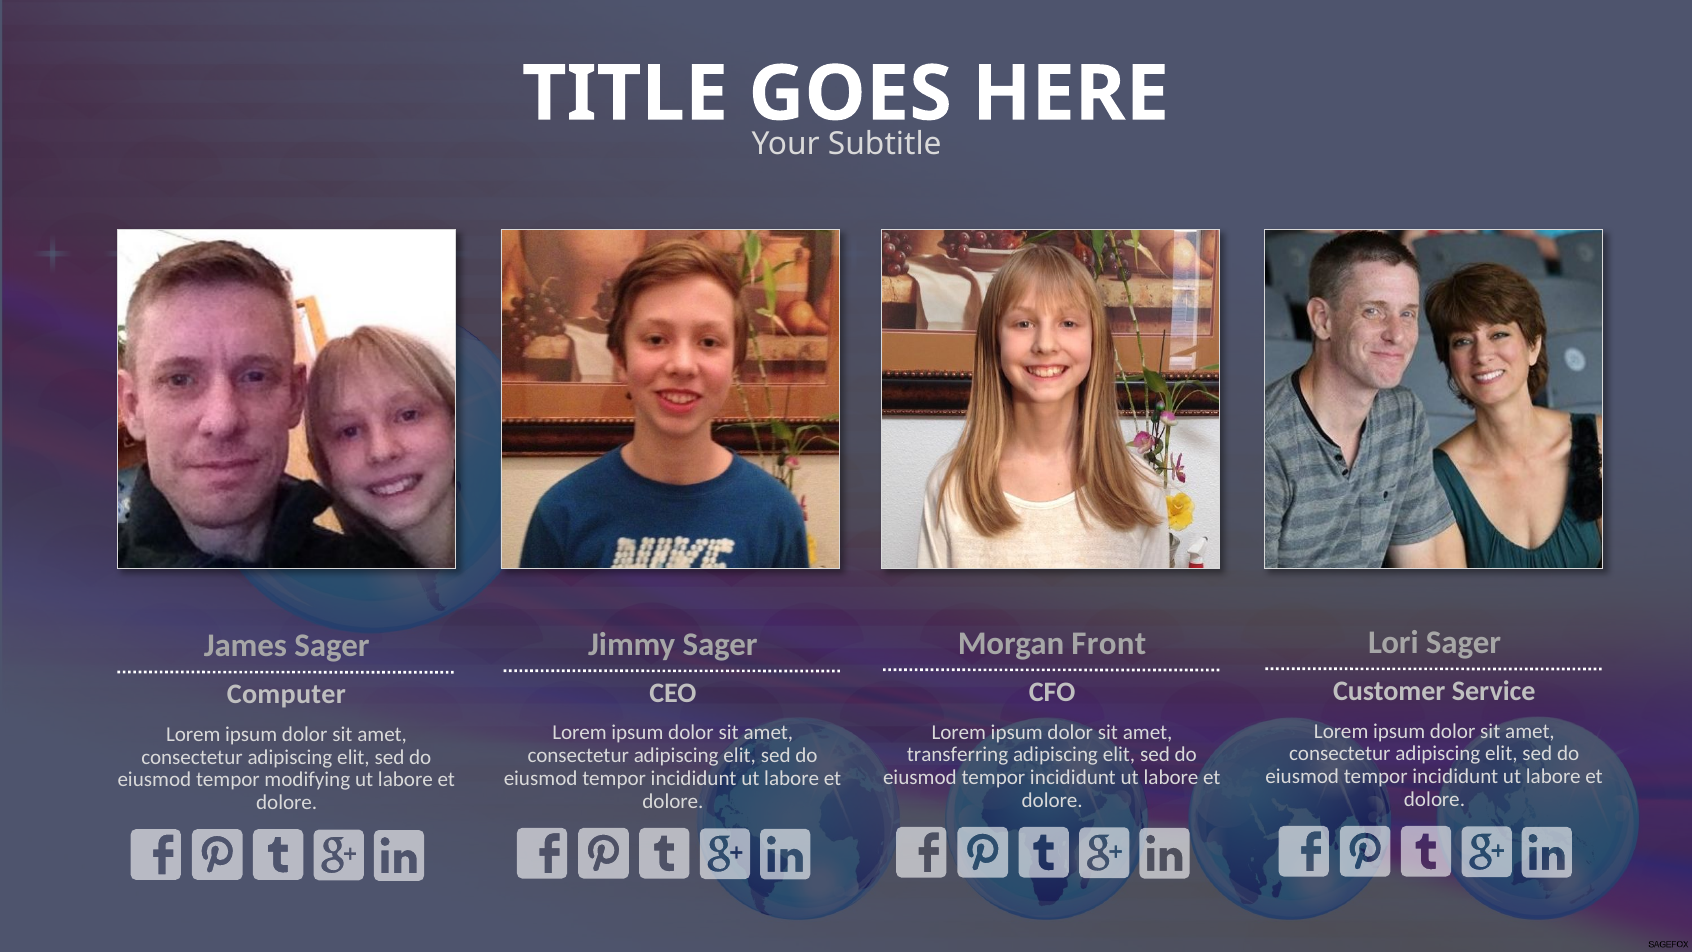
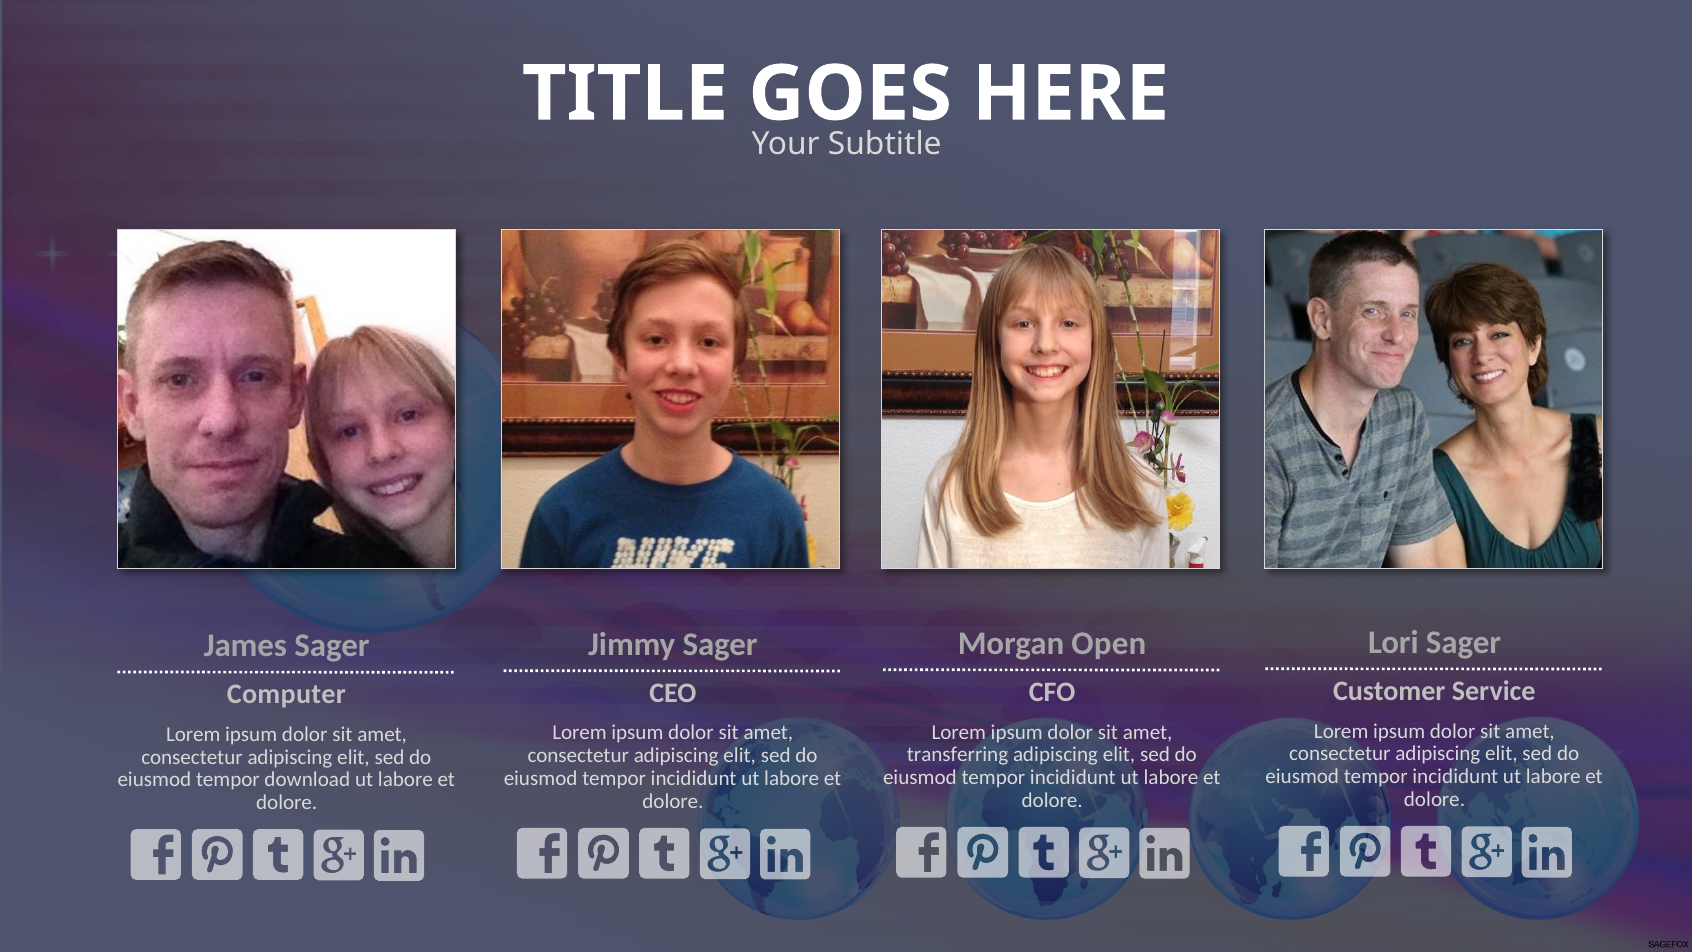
Front: Front -> Open
modifying: modifying -> download
